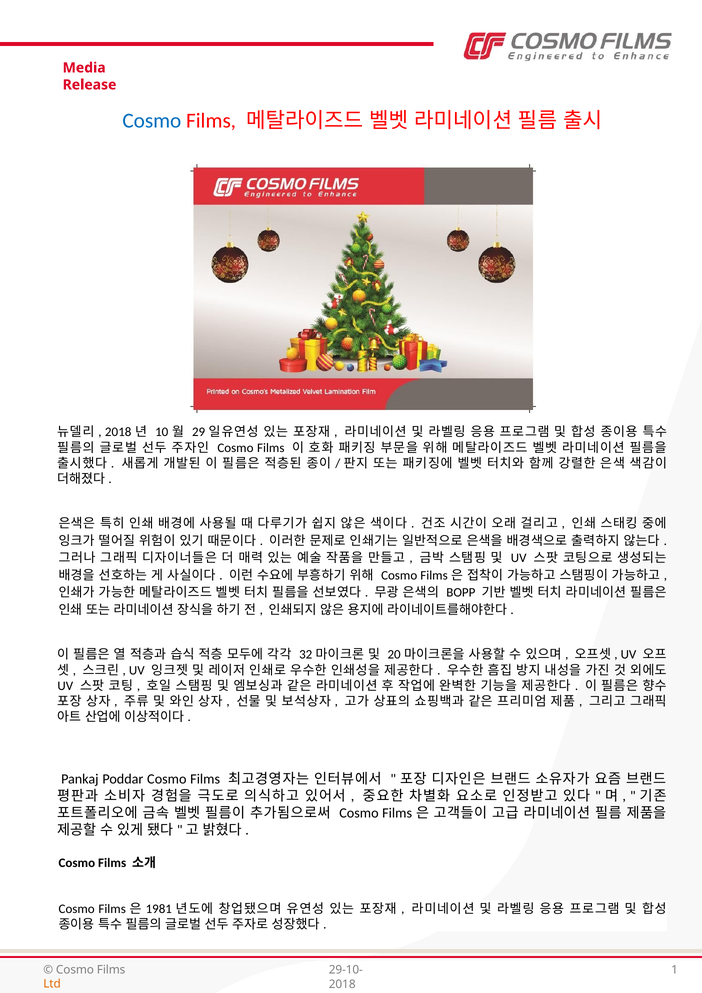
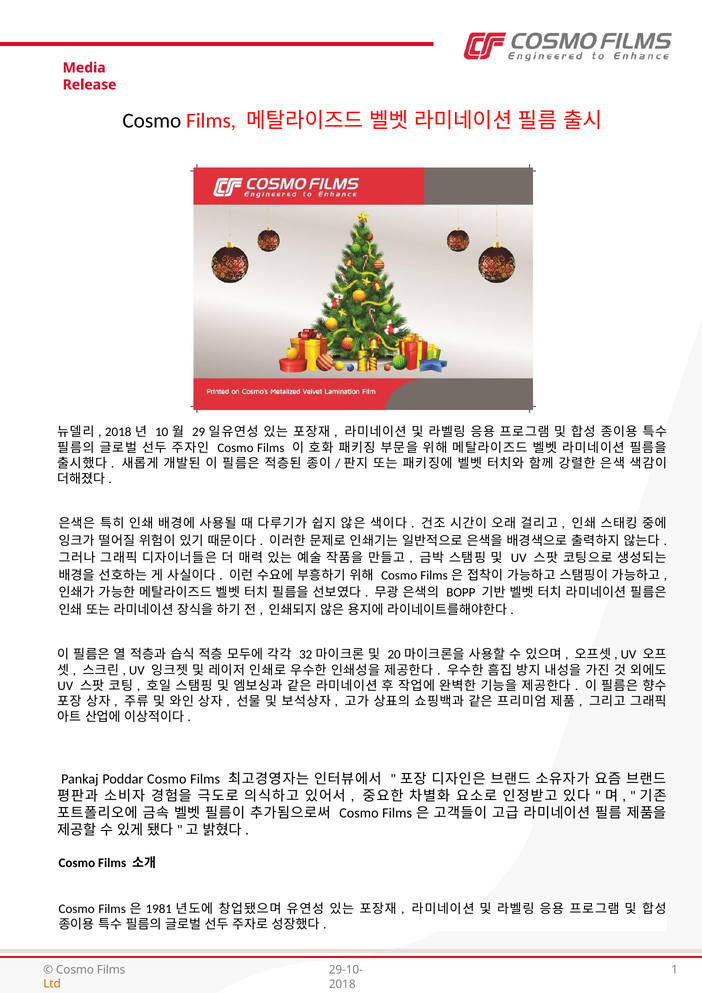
Cosmo at (152, 121) colour: blue -> black
